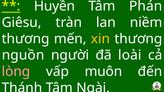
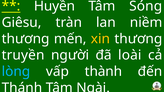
Phán: Phán -> Sóng
nguồn: nguồn -> truyền
lòng colour: pink -> light blue
muôn: muôn -> thành
